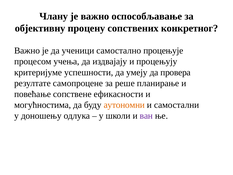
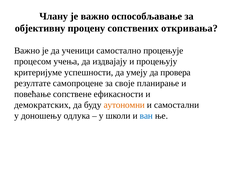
конкретног: конкретног -> oткривaњa
реше: реше -> своје
могућностима: могућностима -> демократских
ван colour: purple -> blue
